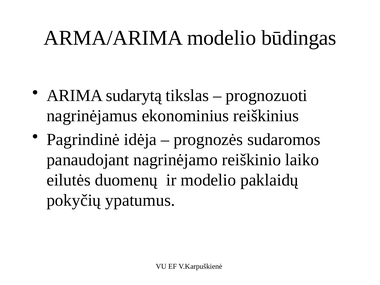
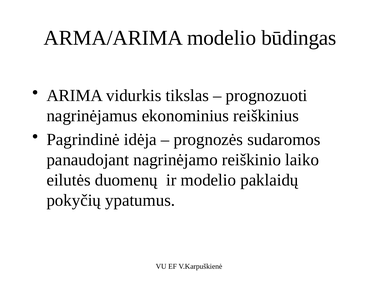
sudarytą: sudarytą -> vidurkis
